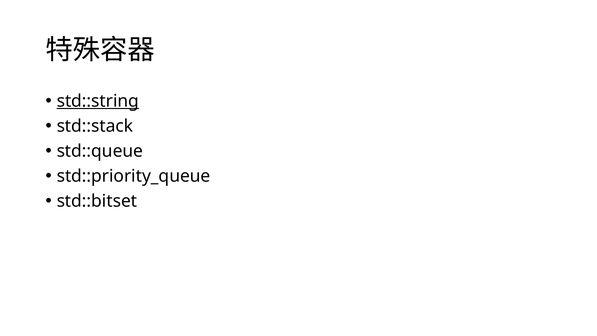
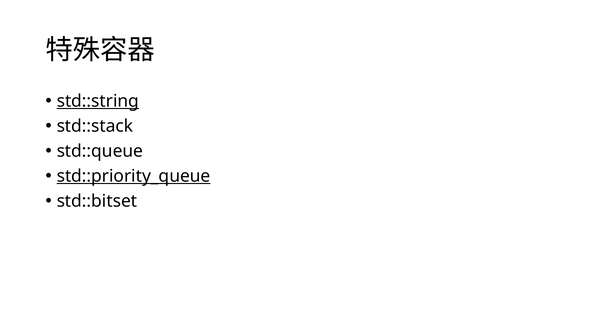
std::priority_queue underline: none -> present
